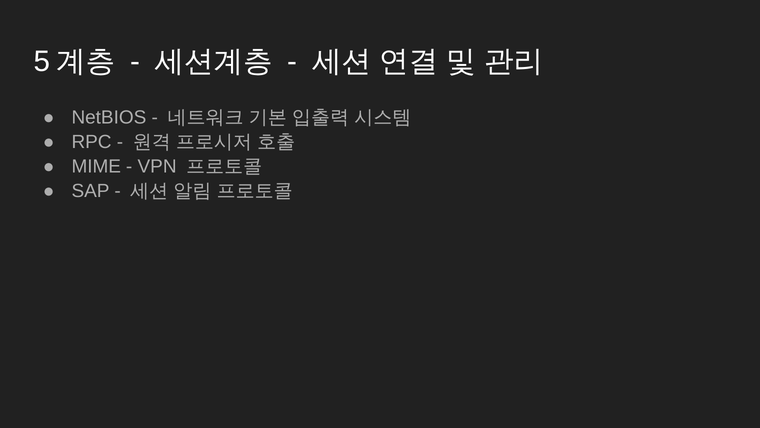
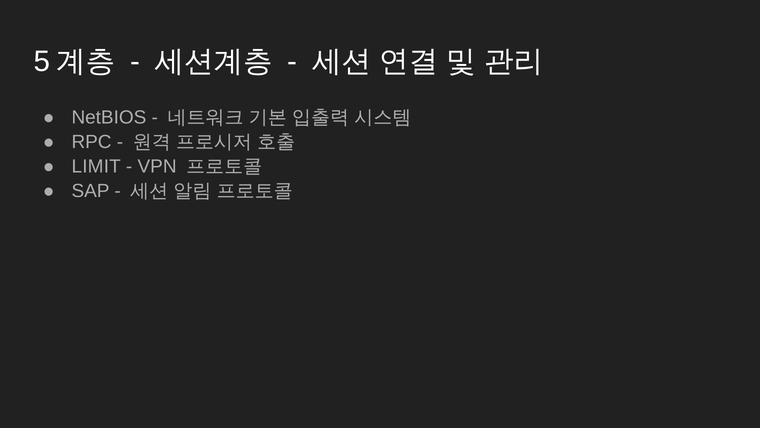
MIME: MIME -> LIMIT
